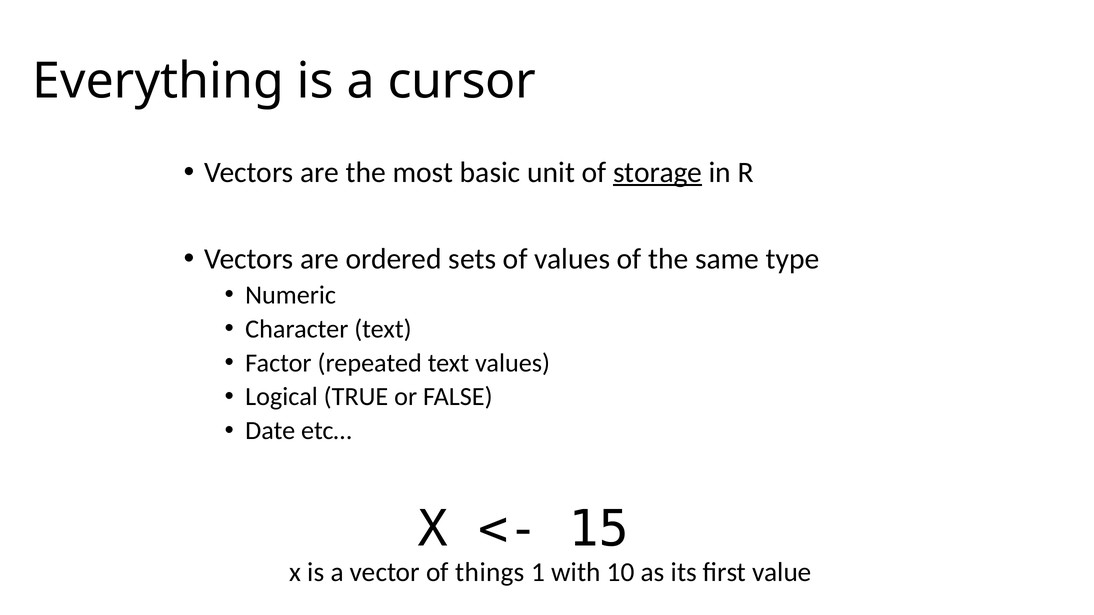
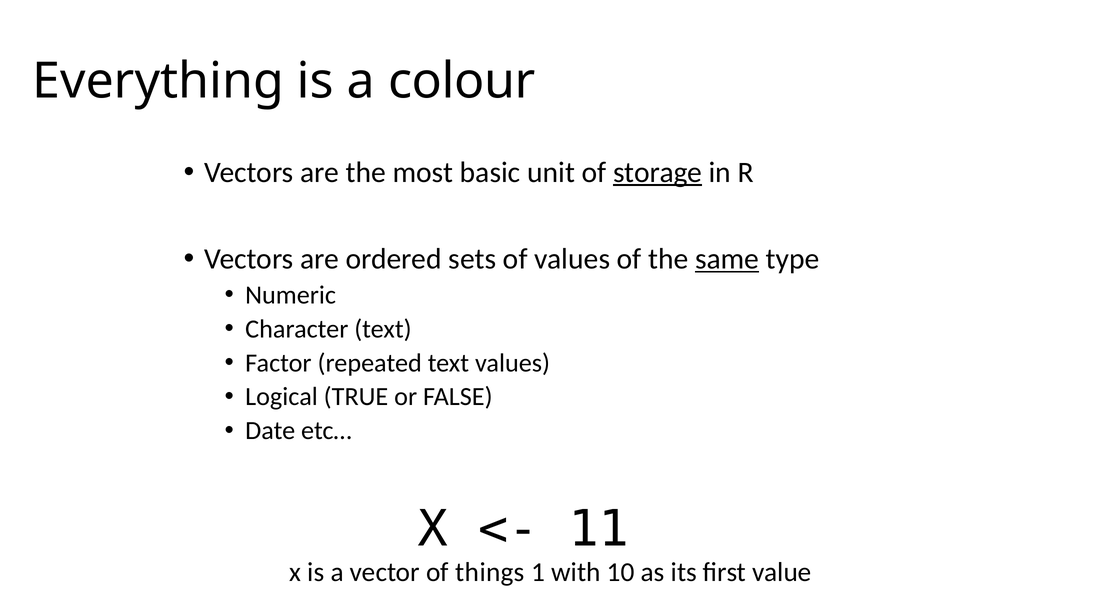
cursor: cursor -> colour
same underline: none -> present
15: 15 -> 11
